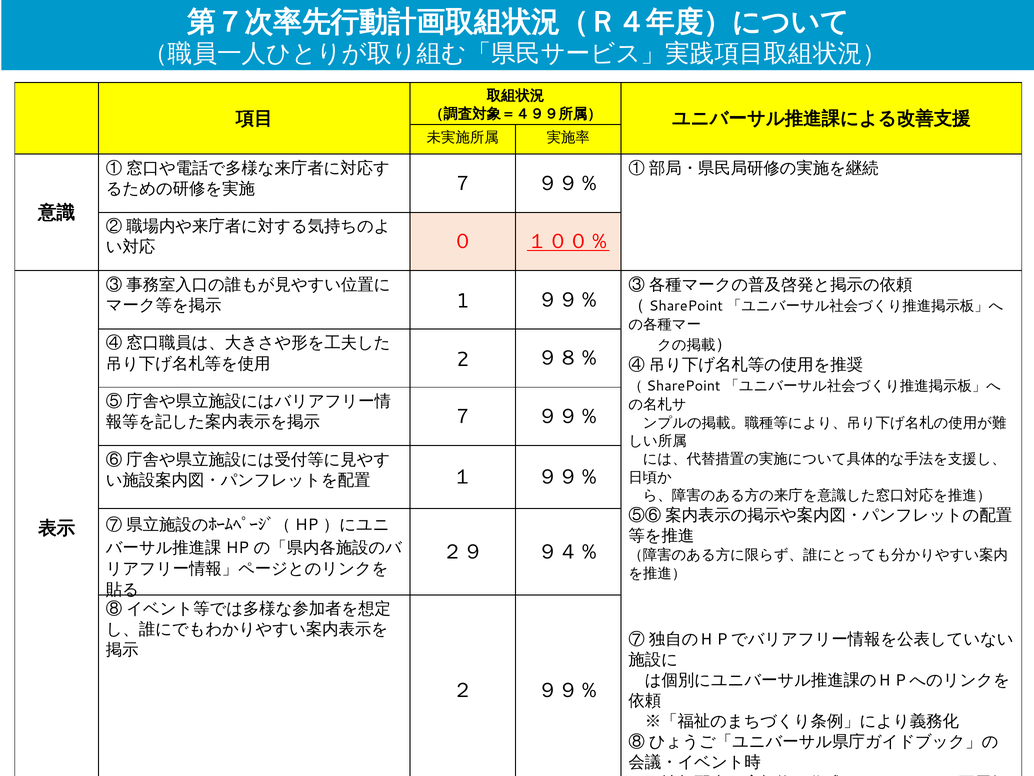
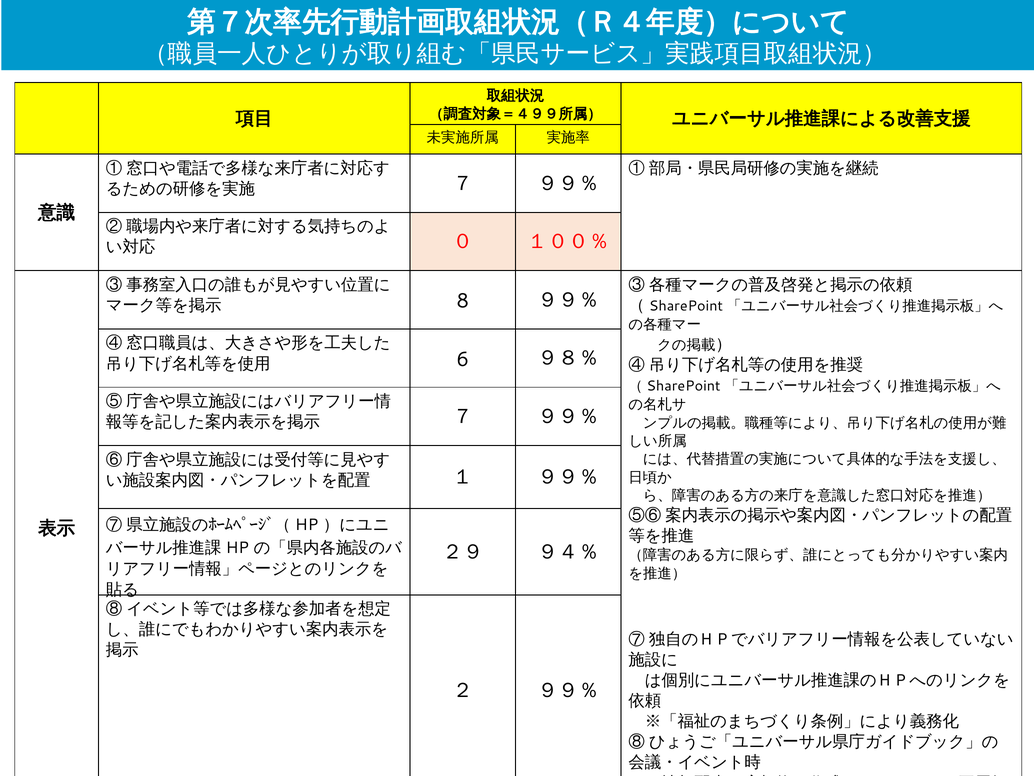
１００％ underline: present -> none
1: 1 -> 8
2: 2 -> 6
